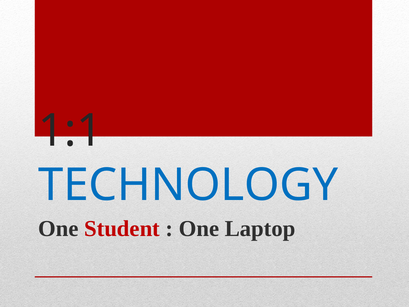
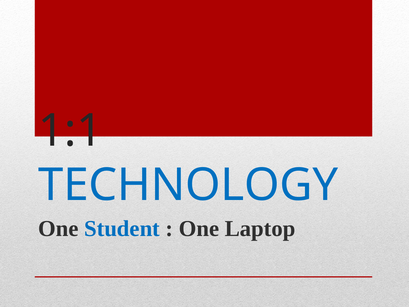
Student colour: red -> blue
